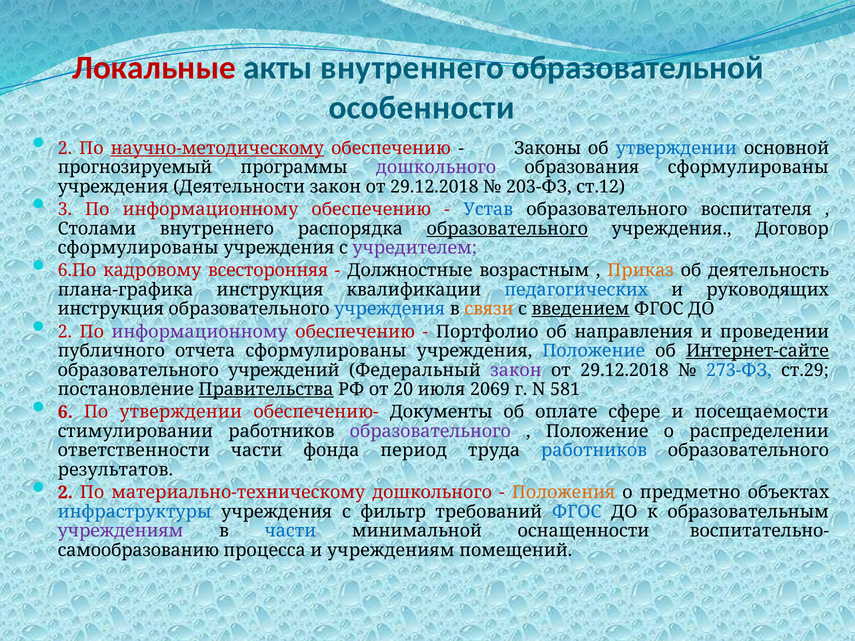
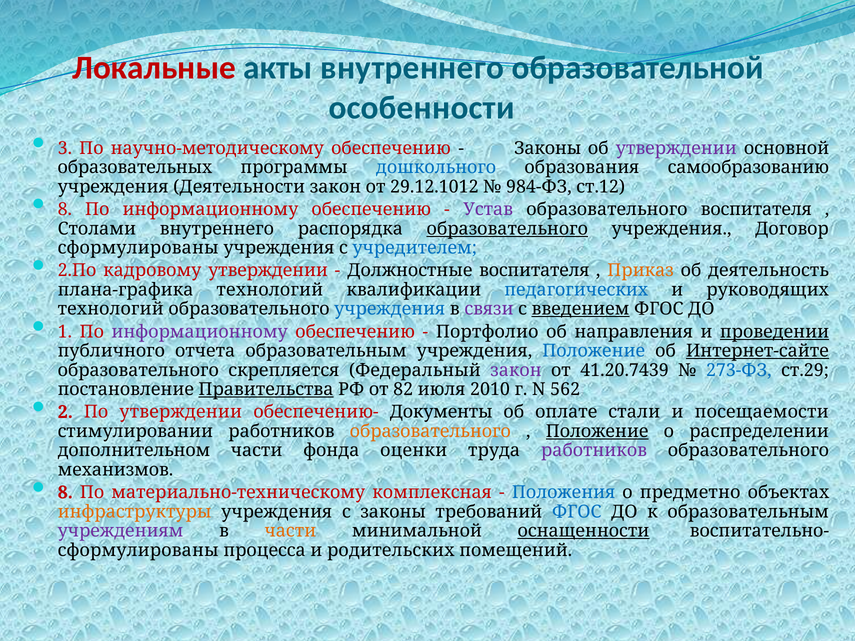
2 at (65, 148): 2 -> 3
научно-методическому underline: present -> none
утверждении at (676, 148) colour: blue -> purple
прогнозируемый: прогнозируемый -> образовательных
дошкольного at (436, 168) colour: purple -> blue
образования сформулированы: сформулированы -> самообразованию
29.12.2018 at (434, 187): 29.12.2018 -> 29.12.1012
203-ФЗ: 203-ФЗ -> 984-ФЗ
3 at (65, 209): 3 -> 8
Устав colour: blue -> purple
учредителем colour: purple -> blue
6.По: 6.По -> 2.По
кадровому всесторонняя: всесторонняя -> утверждении
Должностные возрастным: возрастным -> воспитателя
плана-графика инструкция: инструкция -> технологий
инструкция at (111, 309): инструкция -> технологий
связи colour: orange -> purple
2 at (65, 332): 2 -> 1
проведении underline: none -> present
отчета сформулированы: сформулированы -> образовательным
учреждений: учреждений -> скрепляется
29.12.2018 at (625, 370): 29.12.2018 -> 41.20.7439
20: 20 -> 82
2069: 2069 -> 2010
581: 581 -> 562
6: 6 -> 2
сфере: сфере -> стали
образовательного at (430, 431) colour: purple -> orange
Положение at (597, 431) underline: none -> present
ответственности: ответственности -> дополнительном
период: период -> оценки
работников at (594, 451) colour: blue -> purple
результатов: результатов -> механизмов
2 at (65, 493): 2 -> 8
материально-техническому дошкольного: дошкольного -> комплексная
Положения colour: orange -> blue
инфраструктуры colour: blue -> orange
с фильтр: фильтр -> законы
части at (290, 531) colour: blue -> orange
оснащенности underline: none -> present
самообразованию at (138, 550): самообразованию -> сформулированы
и учреждениям: учреждениям -> родительских
